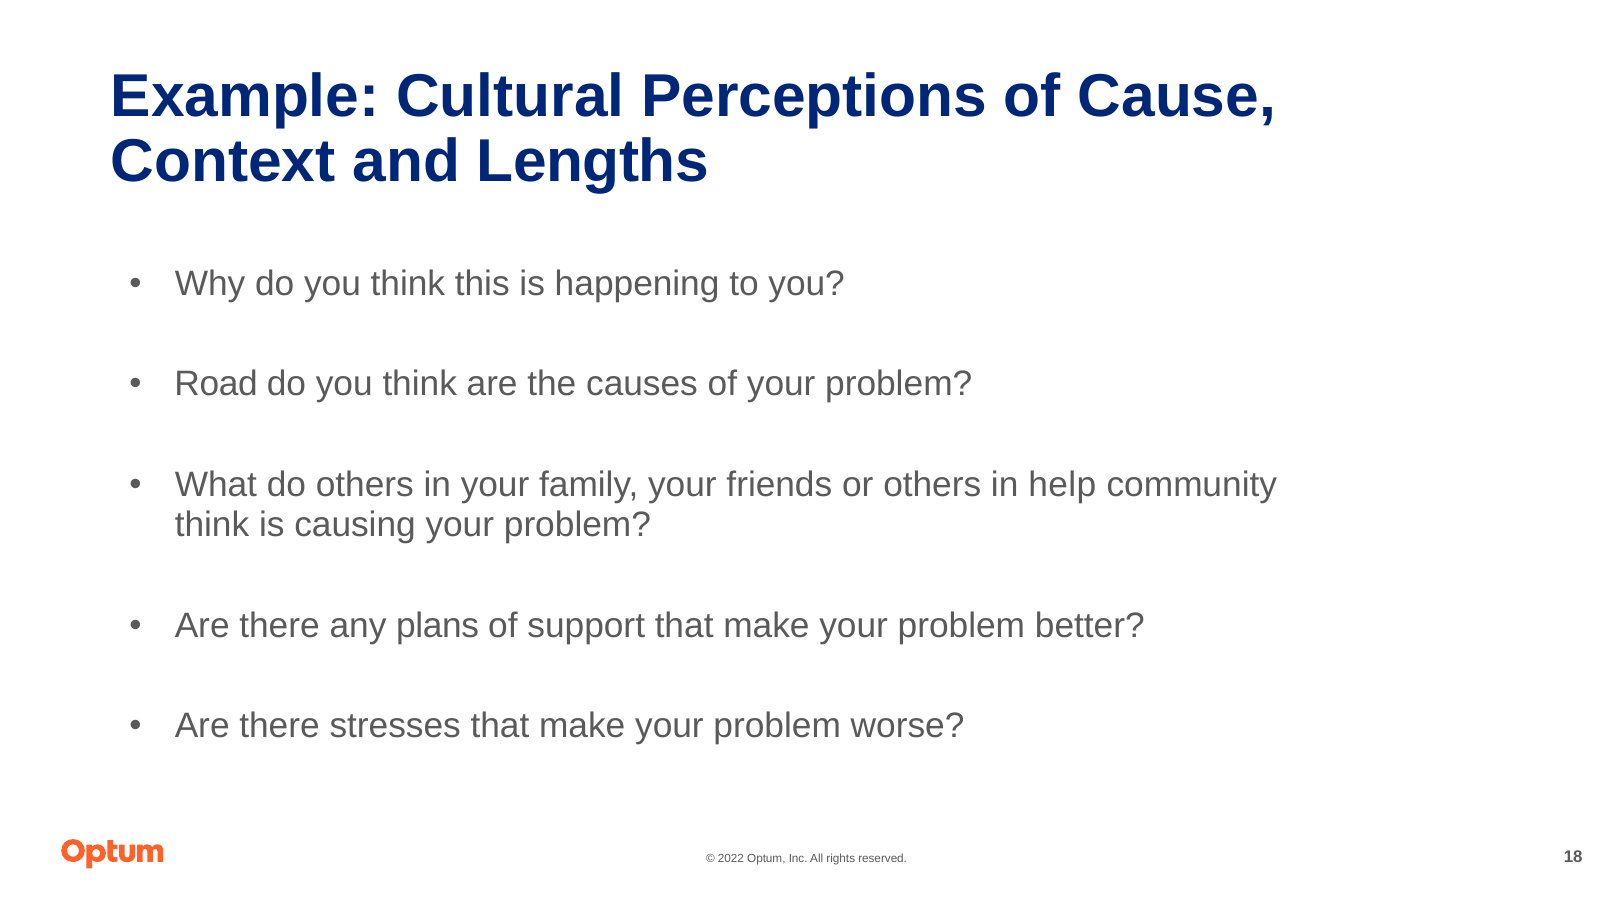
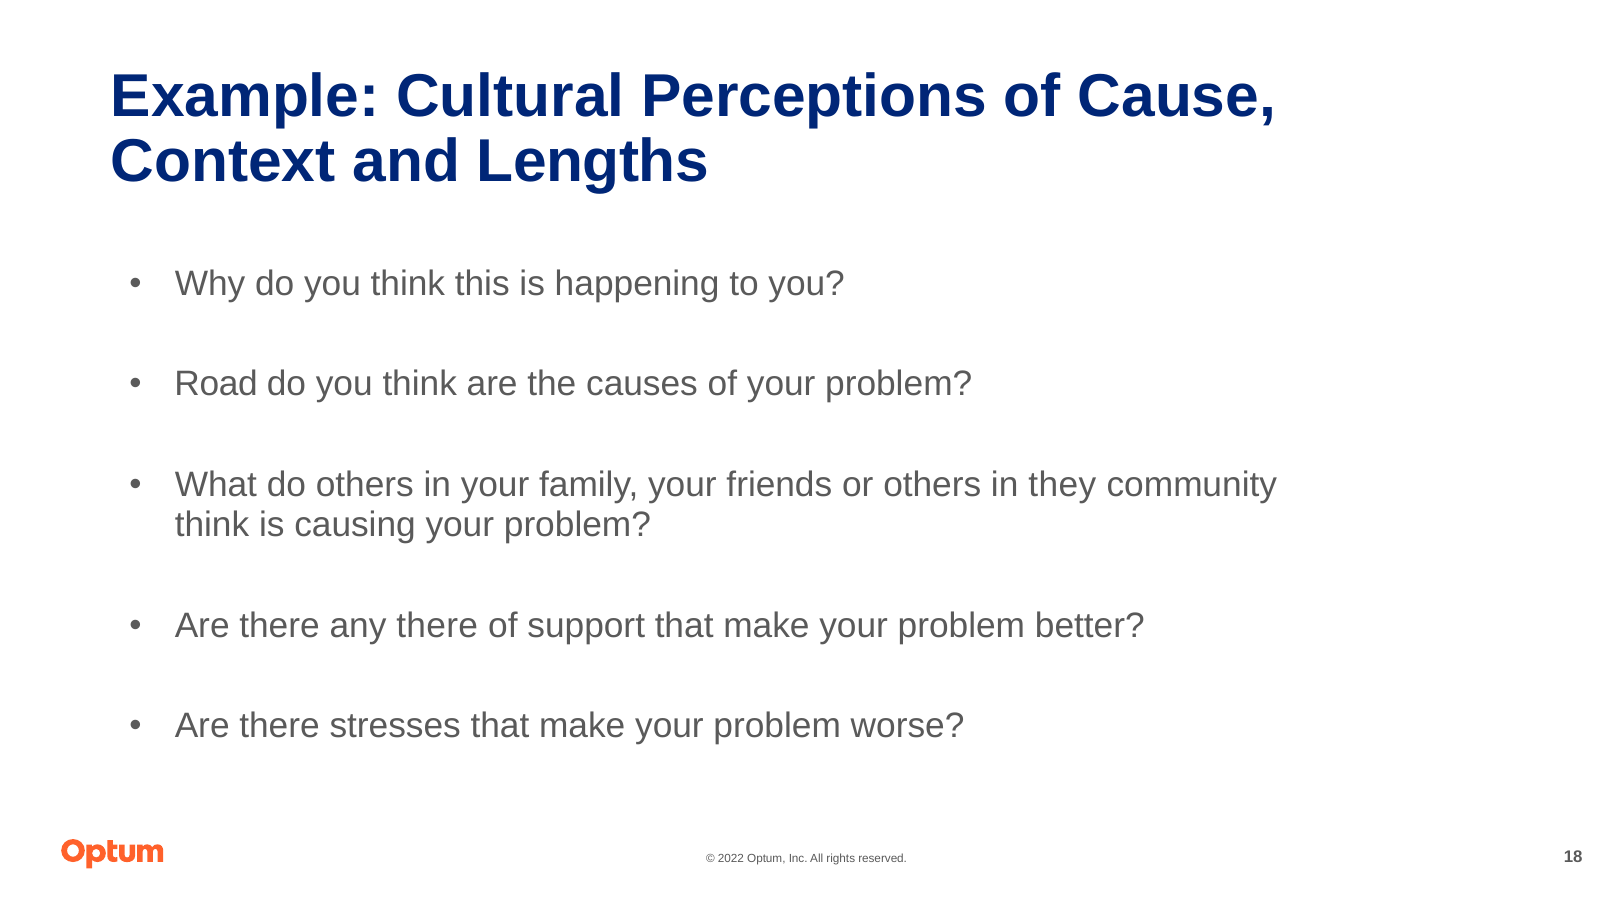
help: help -> they
any plans: plans -> there
